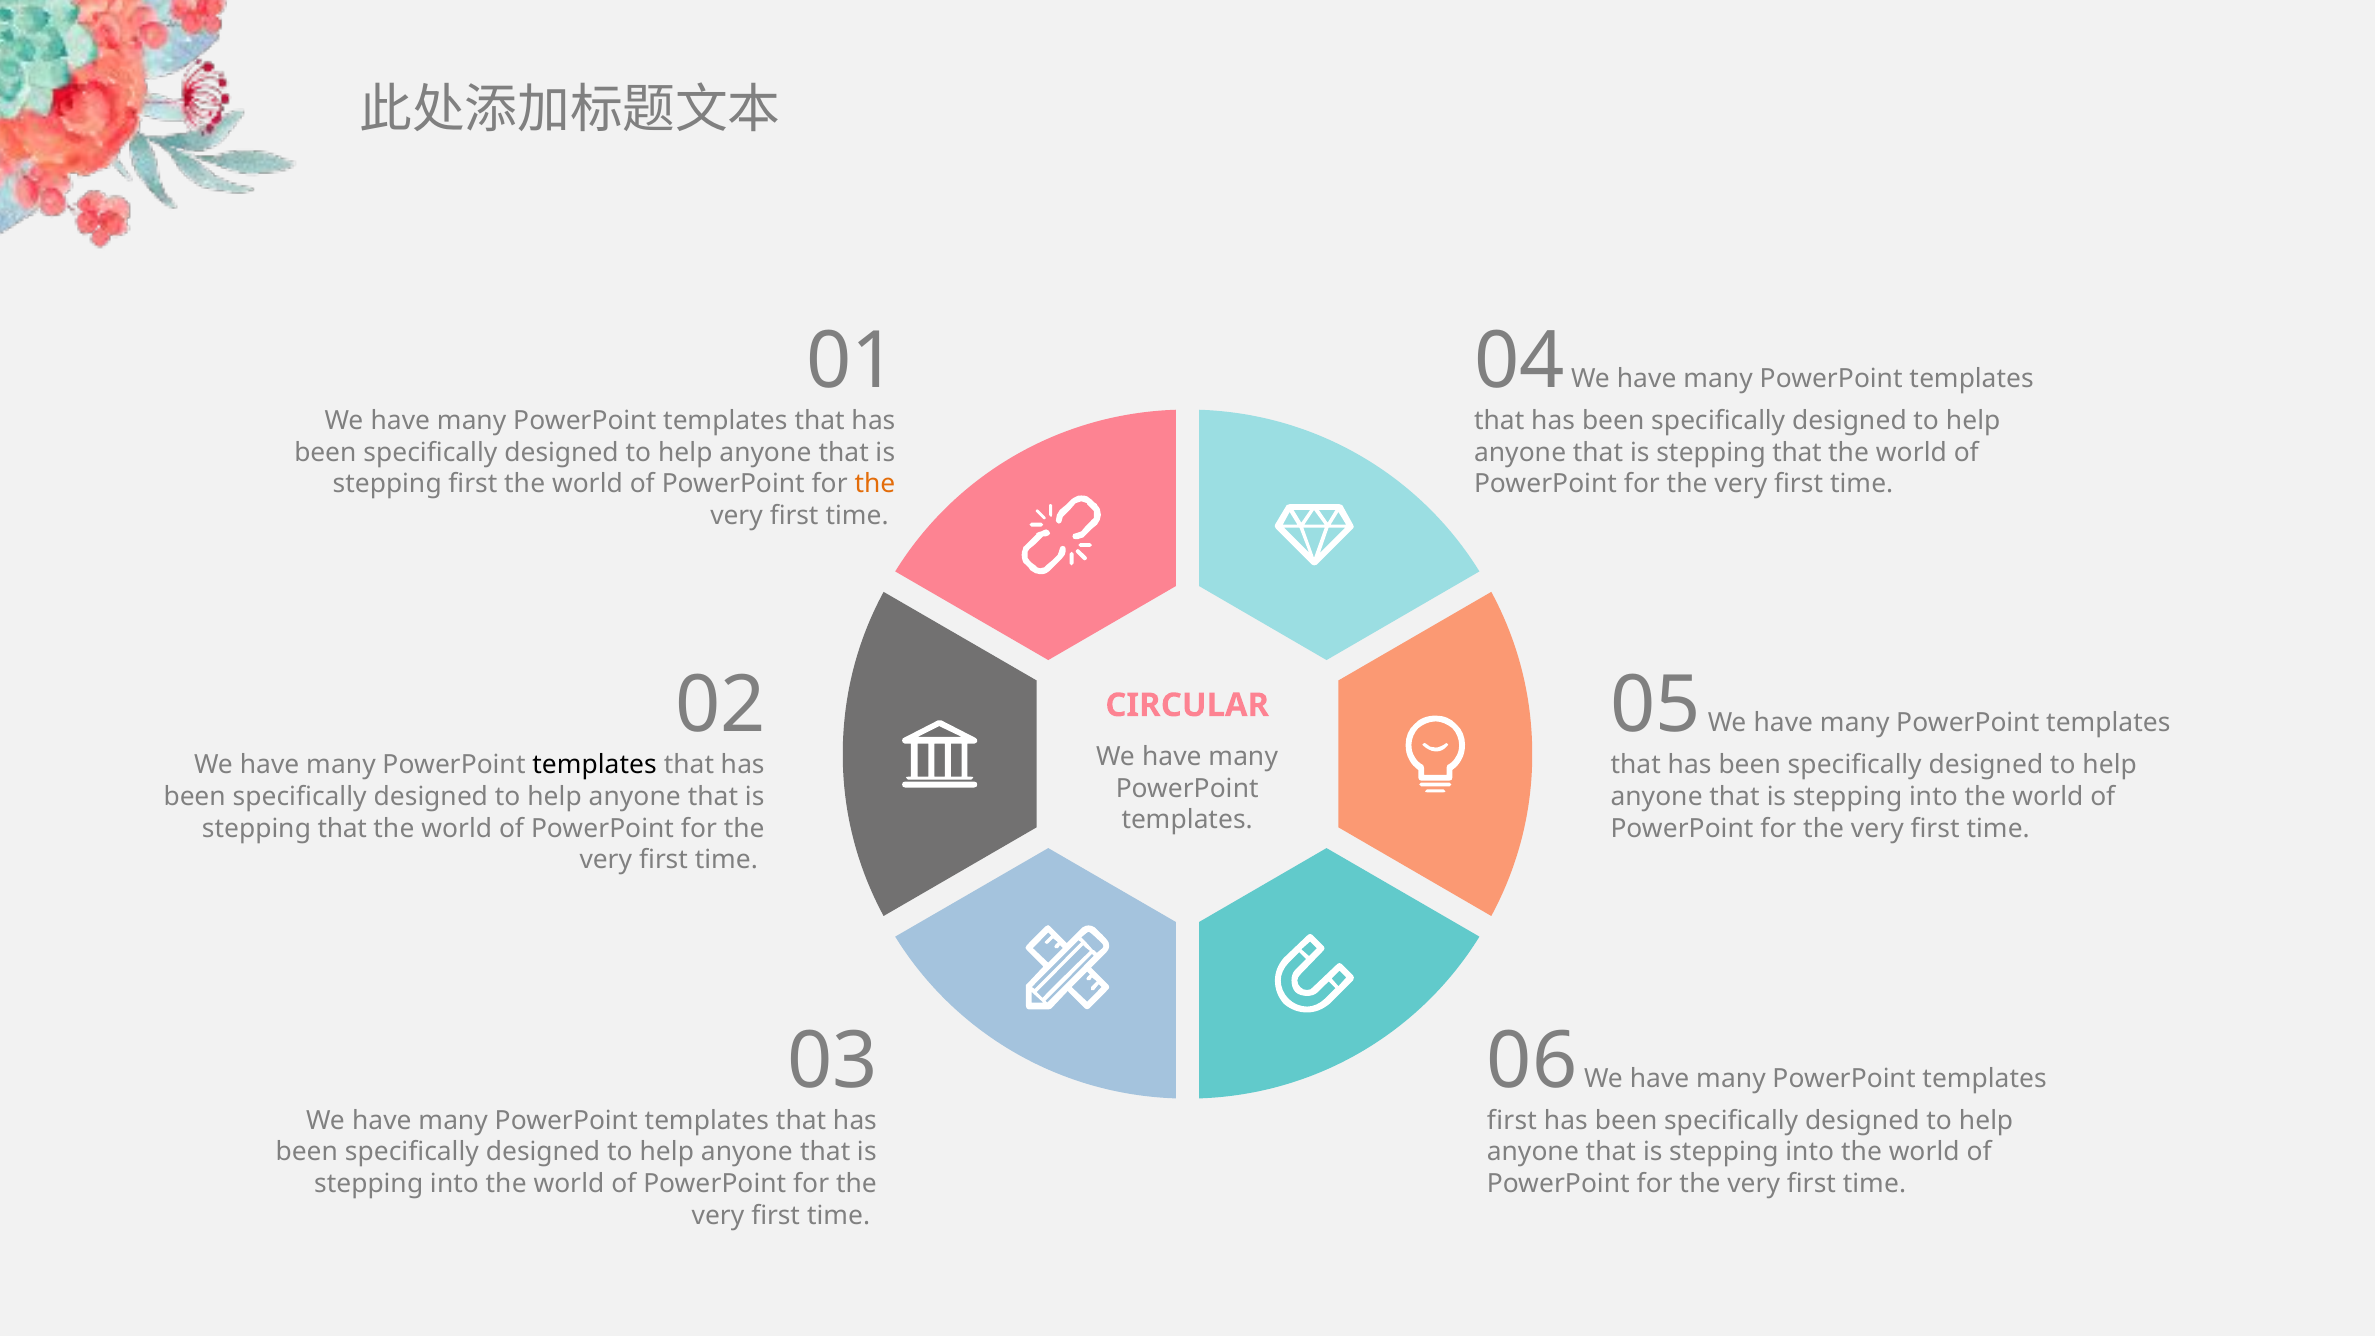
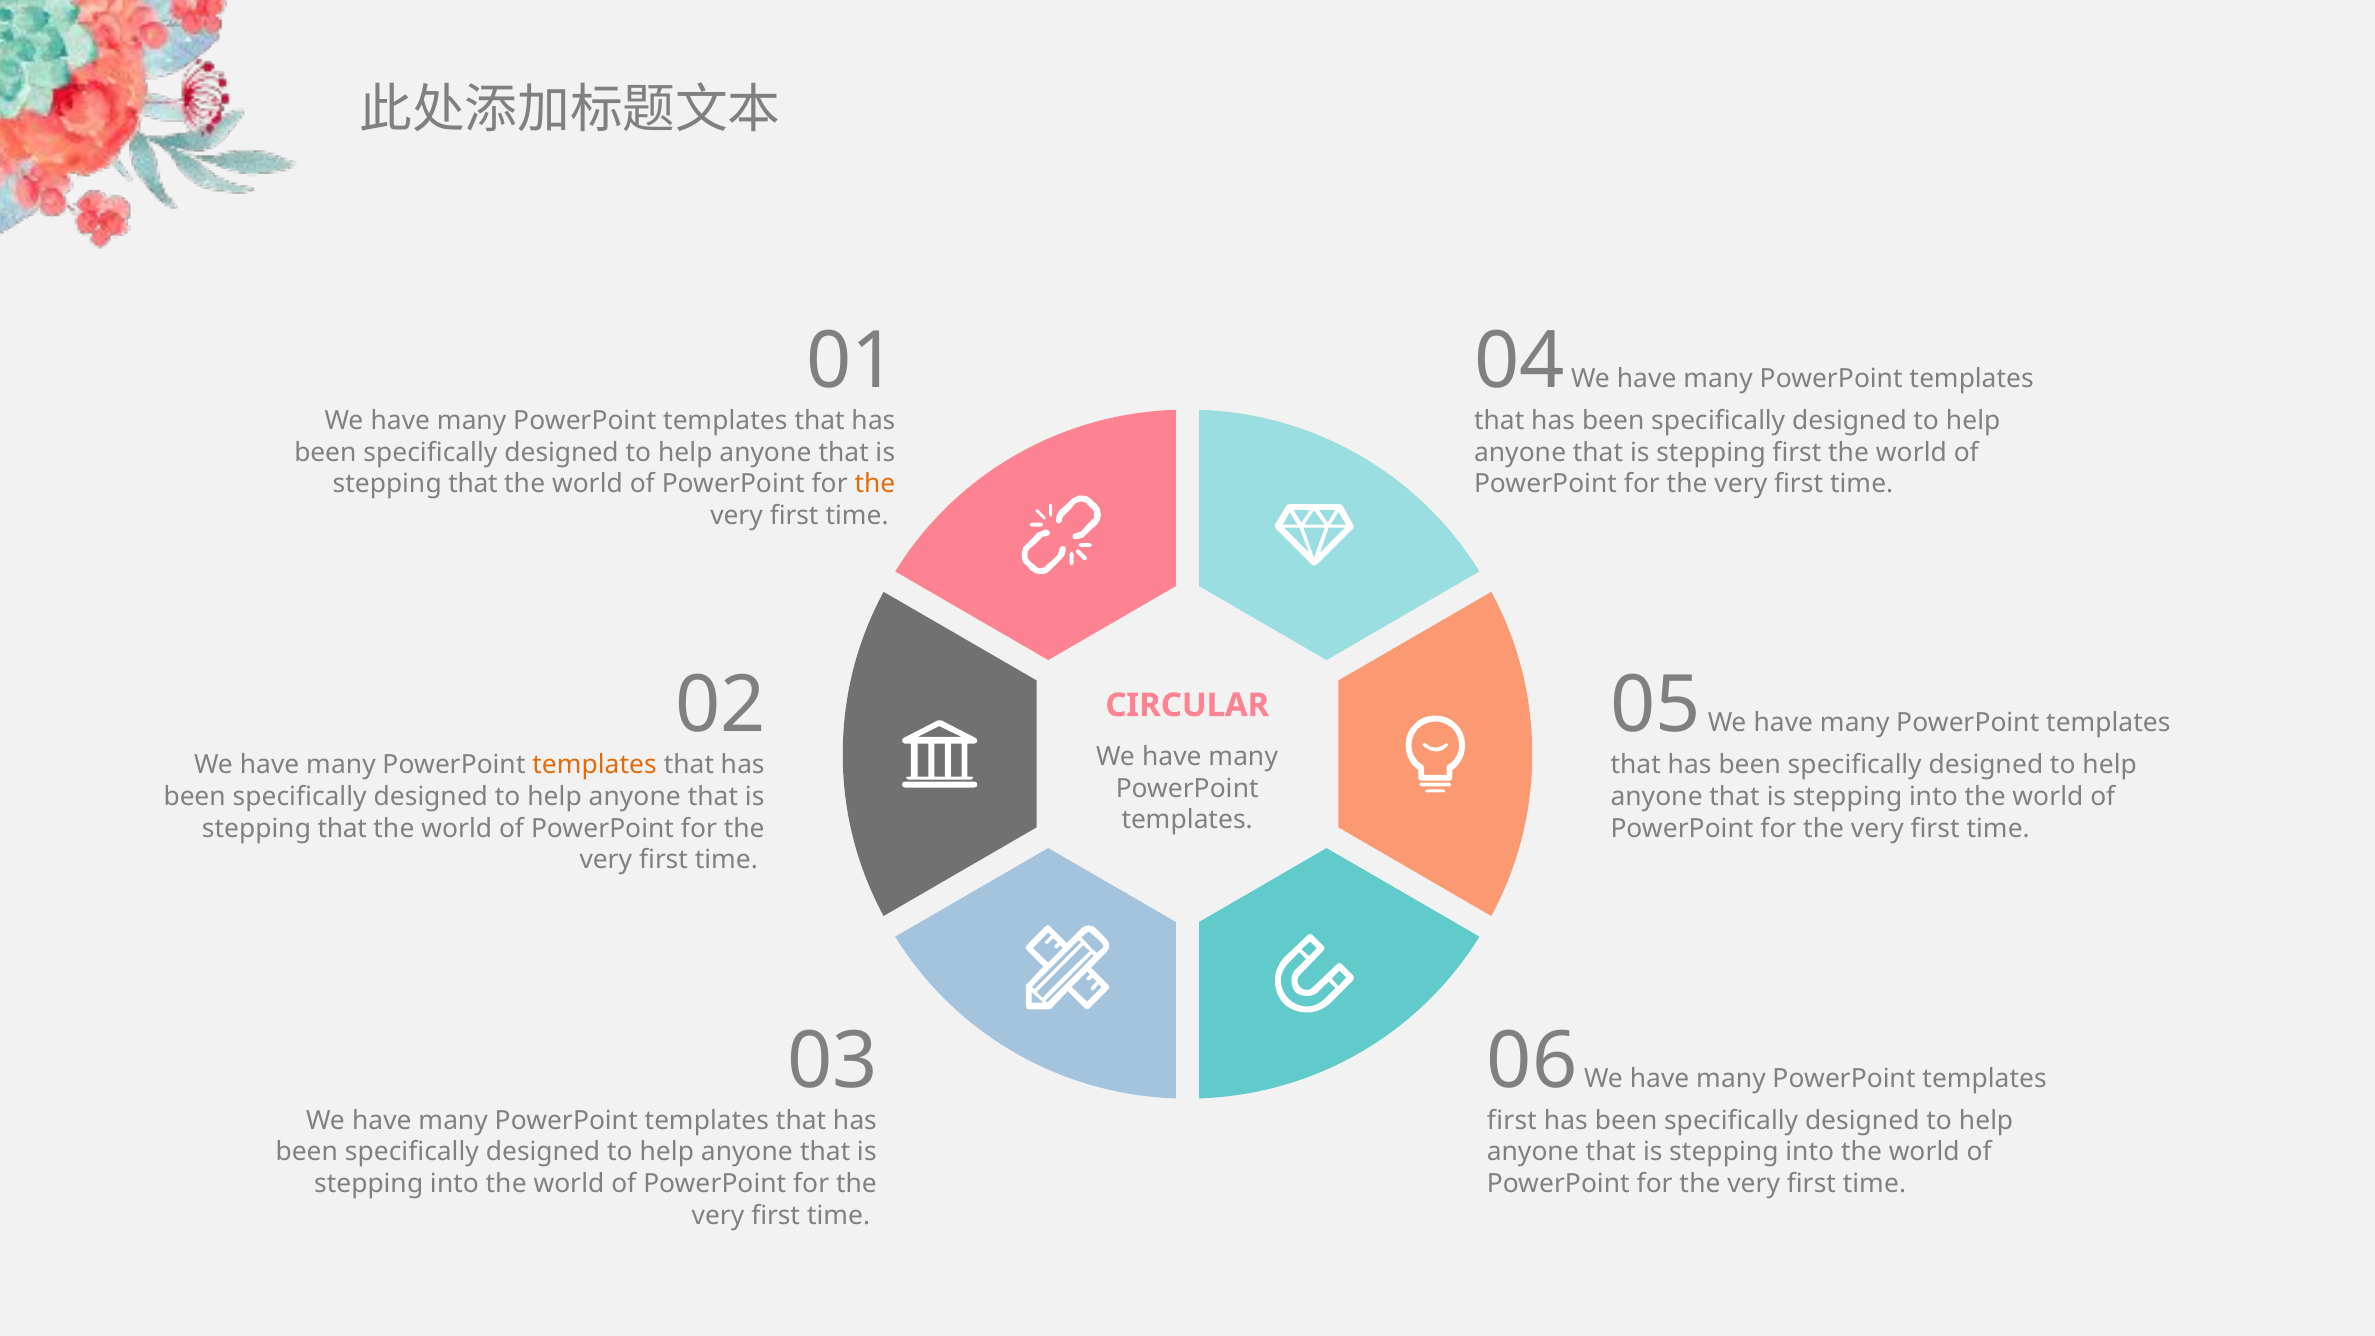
that at (1797, 453): that -> first
first at (473, 484): first -> that
templates at (594, 765) colour: black -> orange
